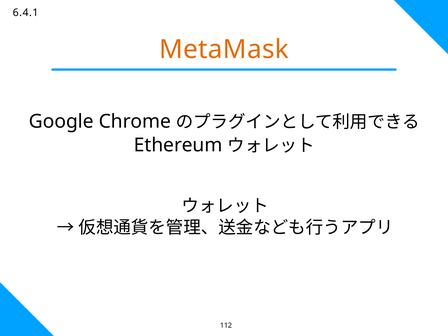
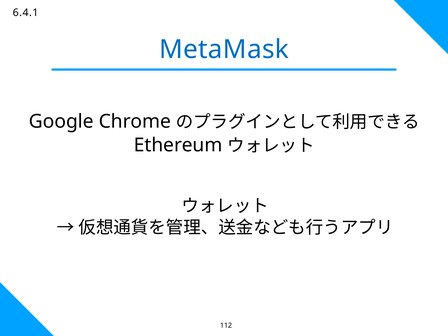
MetaMask colour: orange -> blue
